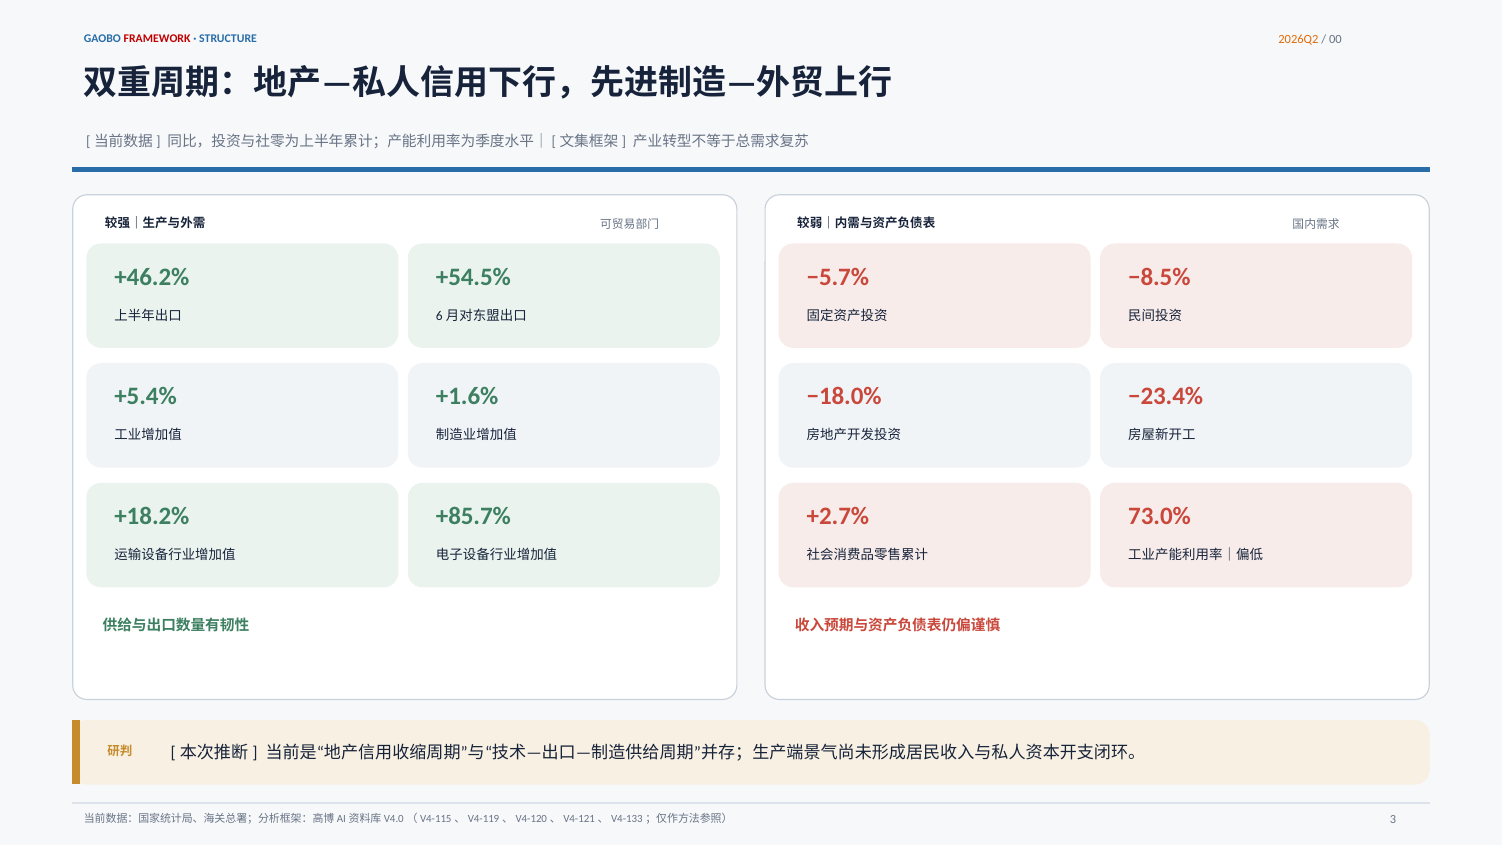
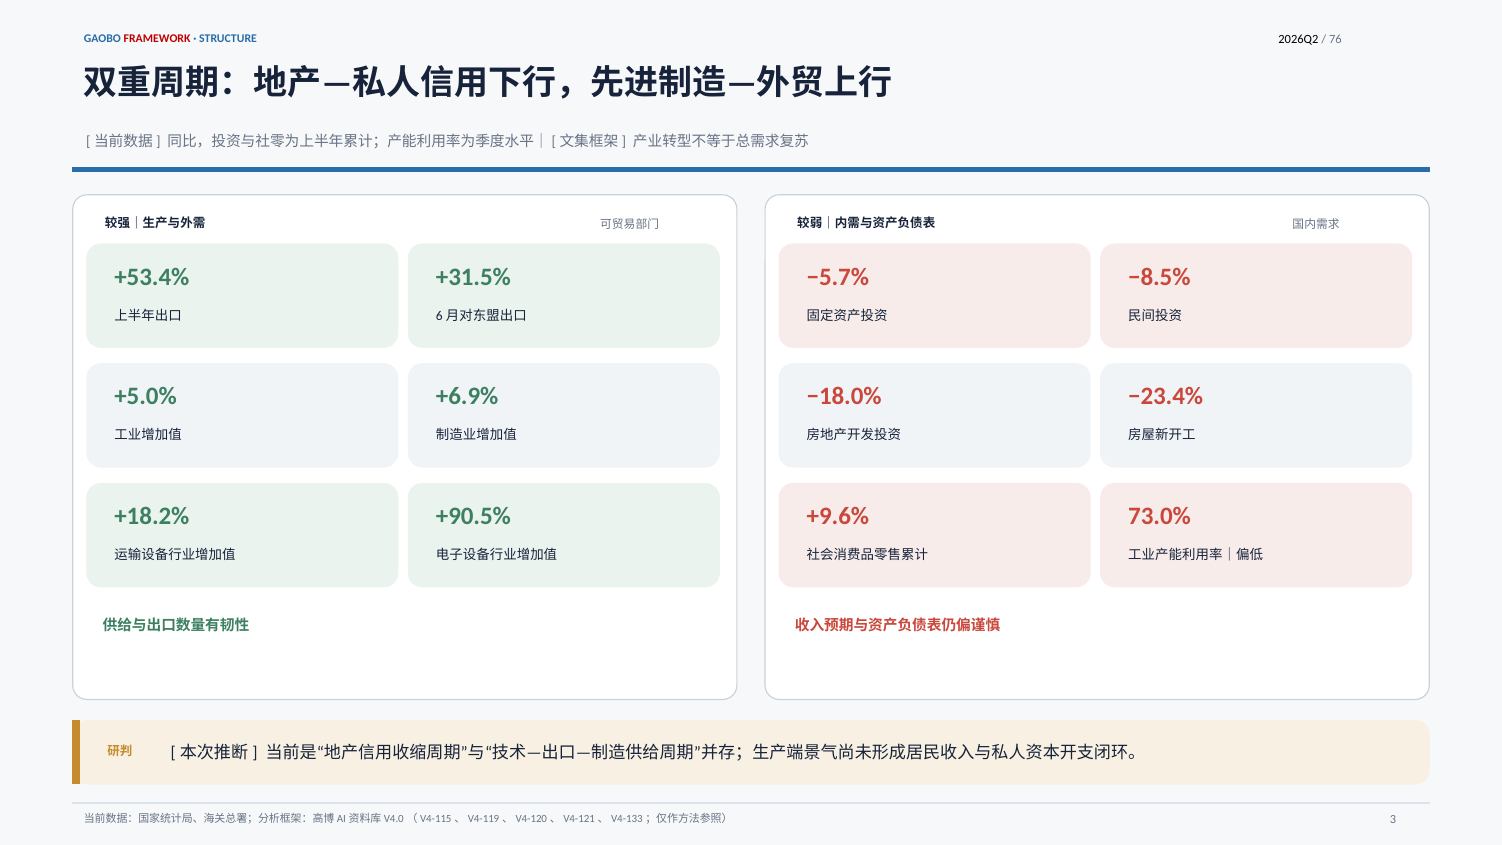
2026Q2 colour: orange -> black
00: 00 -> 76
+46.2%: +46.2% -> +53.4%
+54.5%: +54.5% -> +31.5%
+5.4%: +5.4% -> +5.0%
+1.6%: +1.6% -> +6.9%
+85.7%: +85.7% -> +90.5%
+2.7%: +2.7% -> +9.6%
